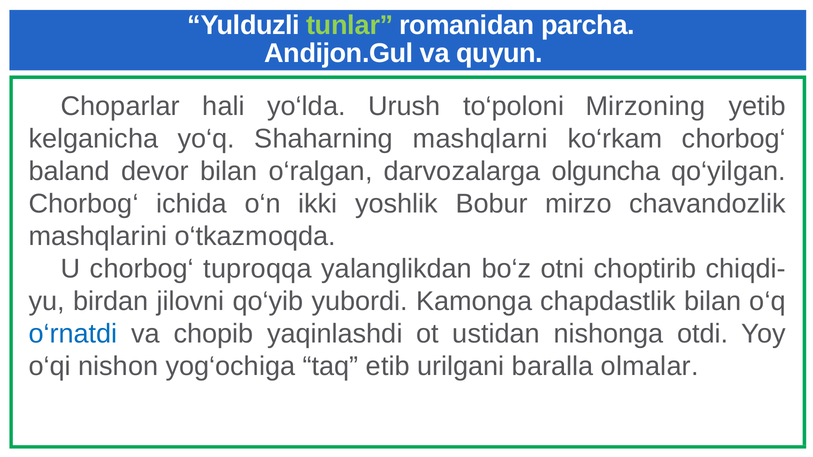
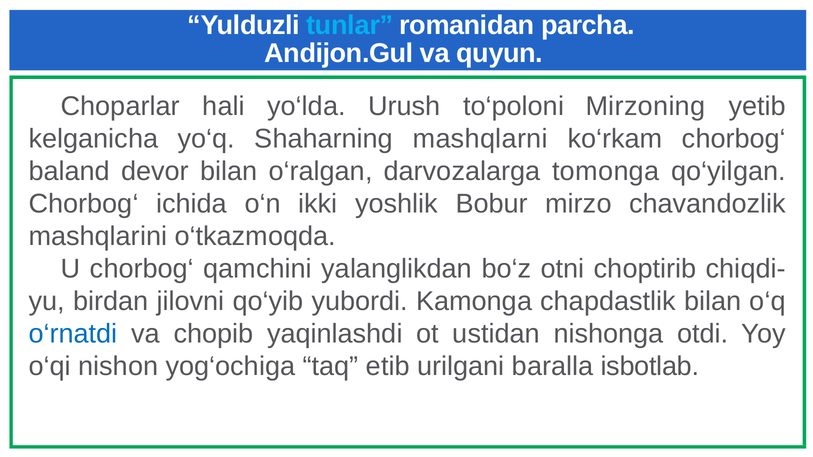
tunlar colour: light green -> light blue
olguncha: olguncha -> tomonga
tuproqqa: tuproqqa -> qamchini
olmalar: olmalar -> isbotlab
